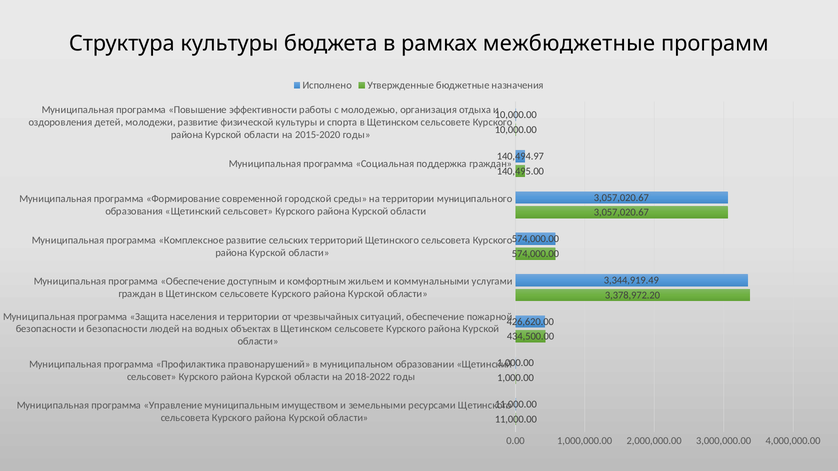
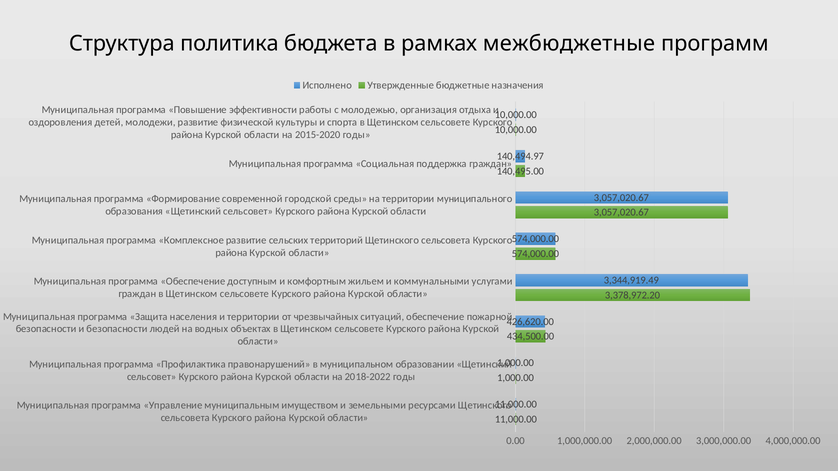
Структура культуры: культуры -> политика
